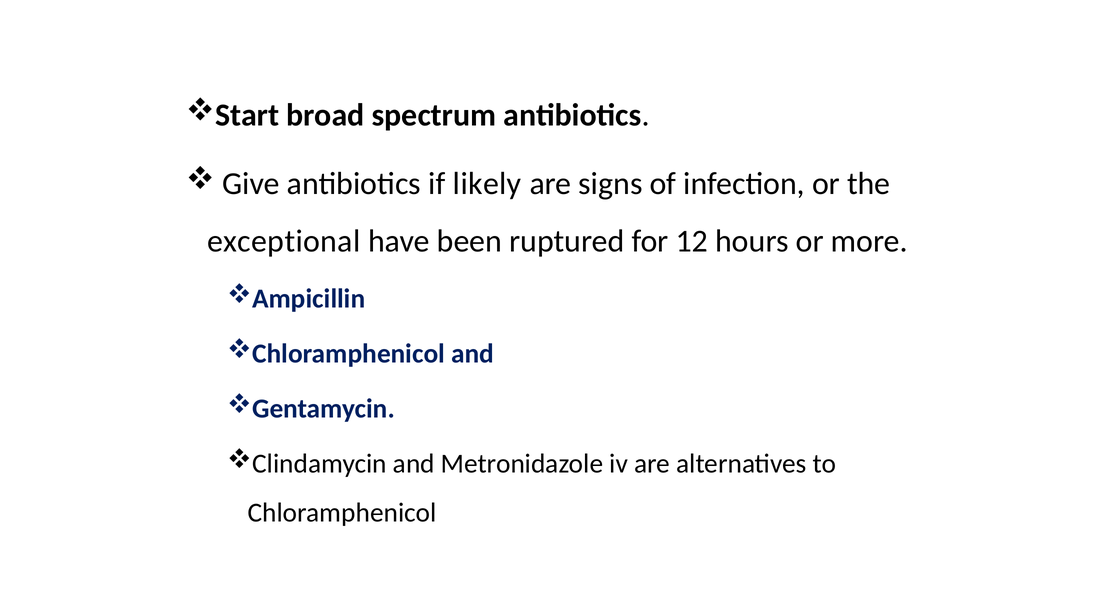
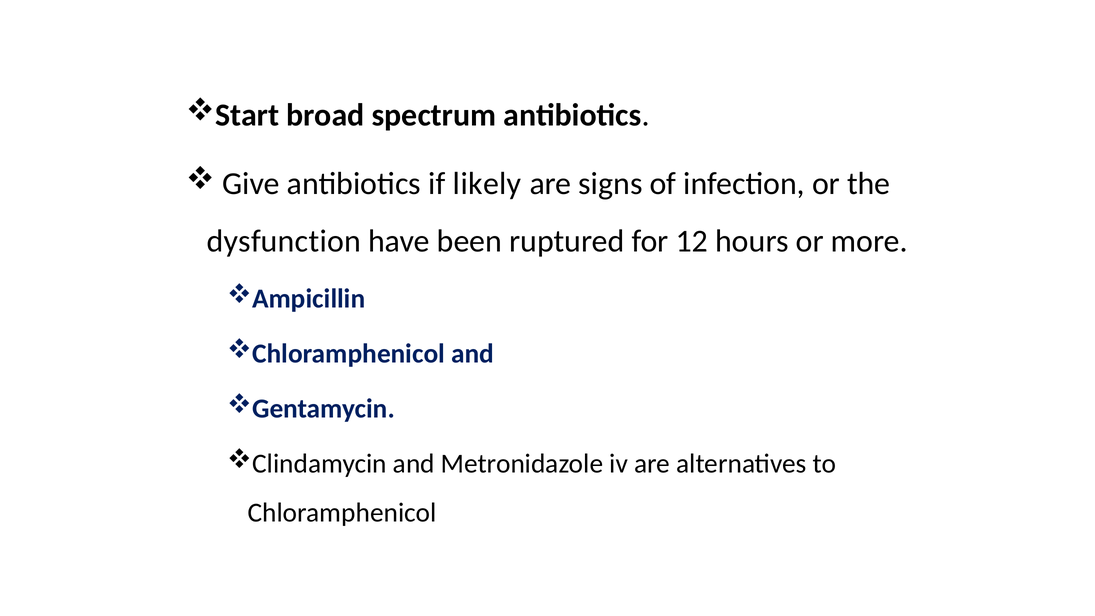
exceptional: exceptional -> dysfunction
